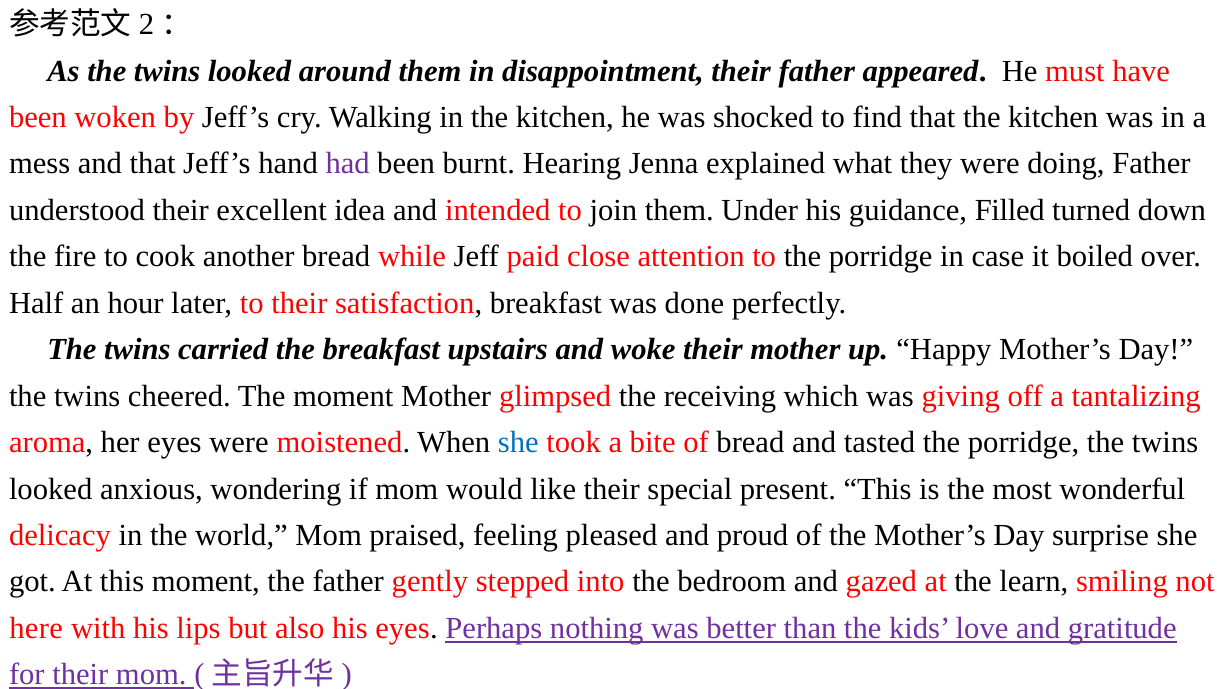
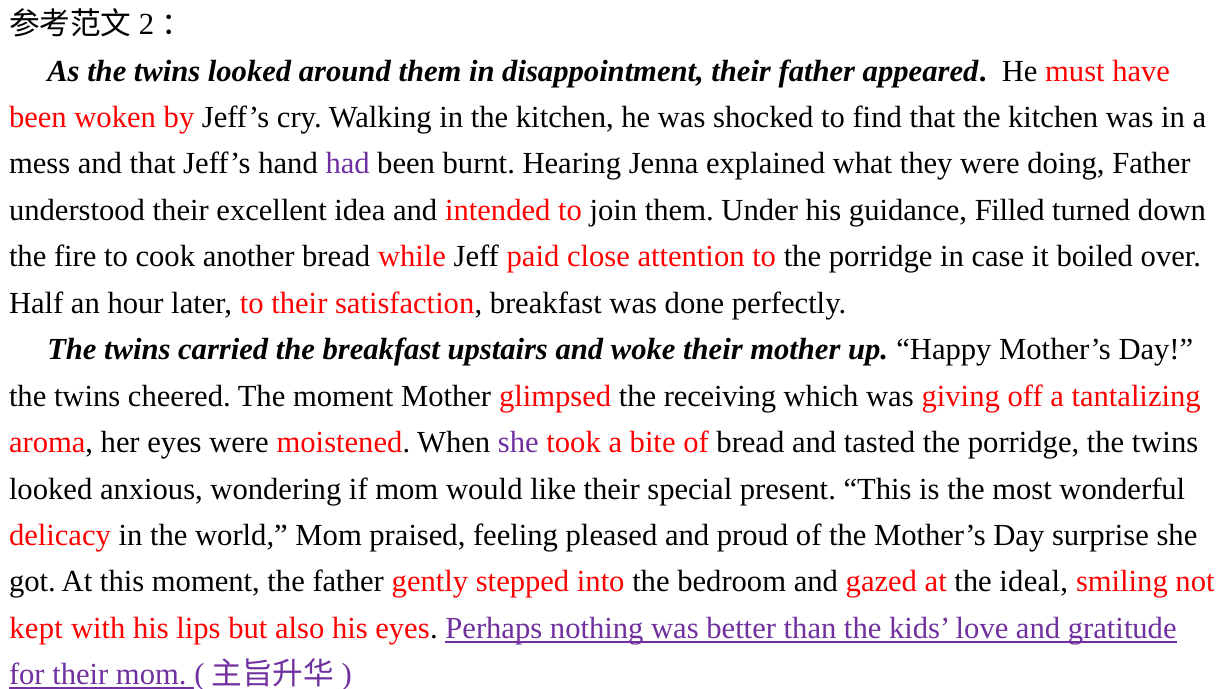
she at (518, 442) colour: blue -> purple
learn: learn -> ideal
here: here -> kept
